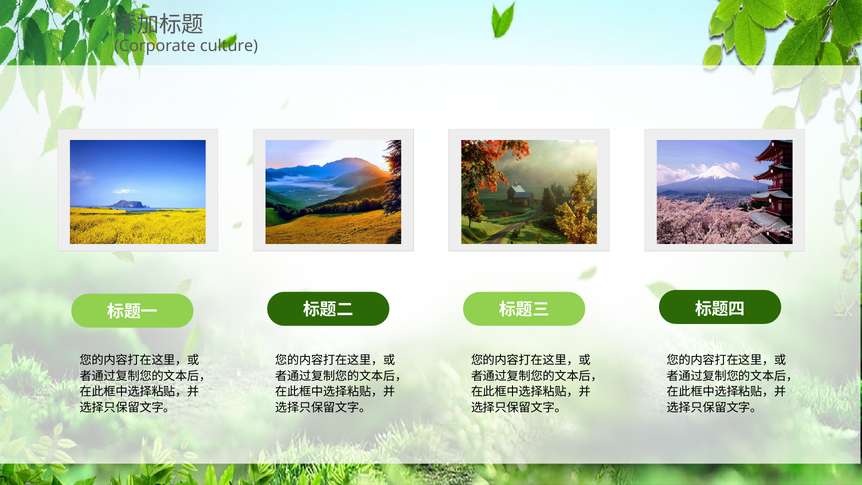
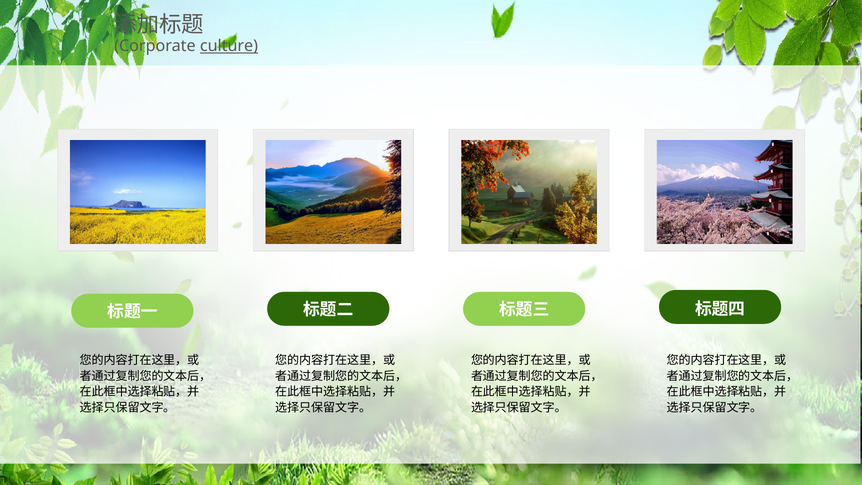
culture underline: none -> present
